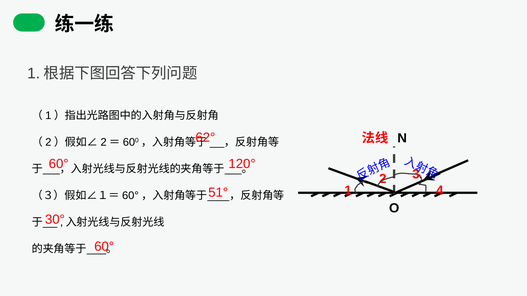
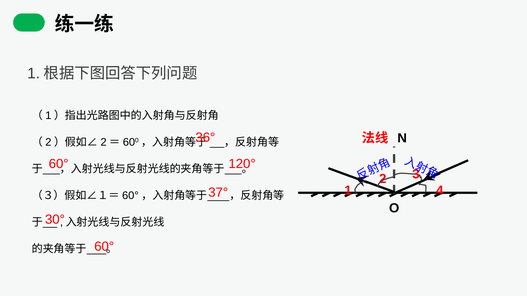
62°: 62° -> 36°
51°: 51° -> 37°
